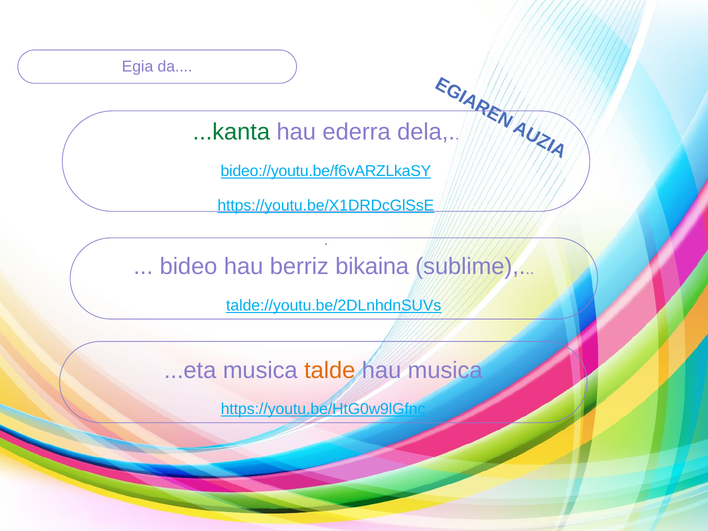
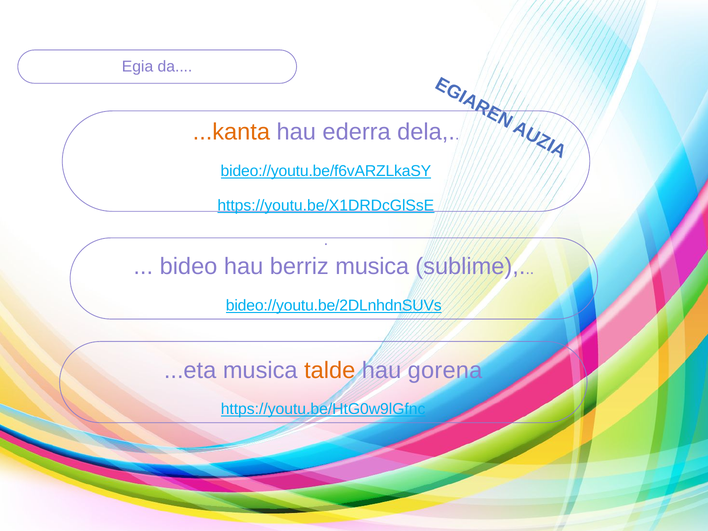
...kanta colour: green -> orange
berriz bikaina: bikaina -> musica
talde://youtu.be/2DLnhdnSUVs: talde://youtu.be/2DLnhdnSUVs -> bideo://youtu.be/2DLnhdnSUVs
hau musica: musica -> gorena
